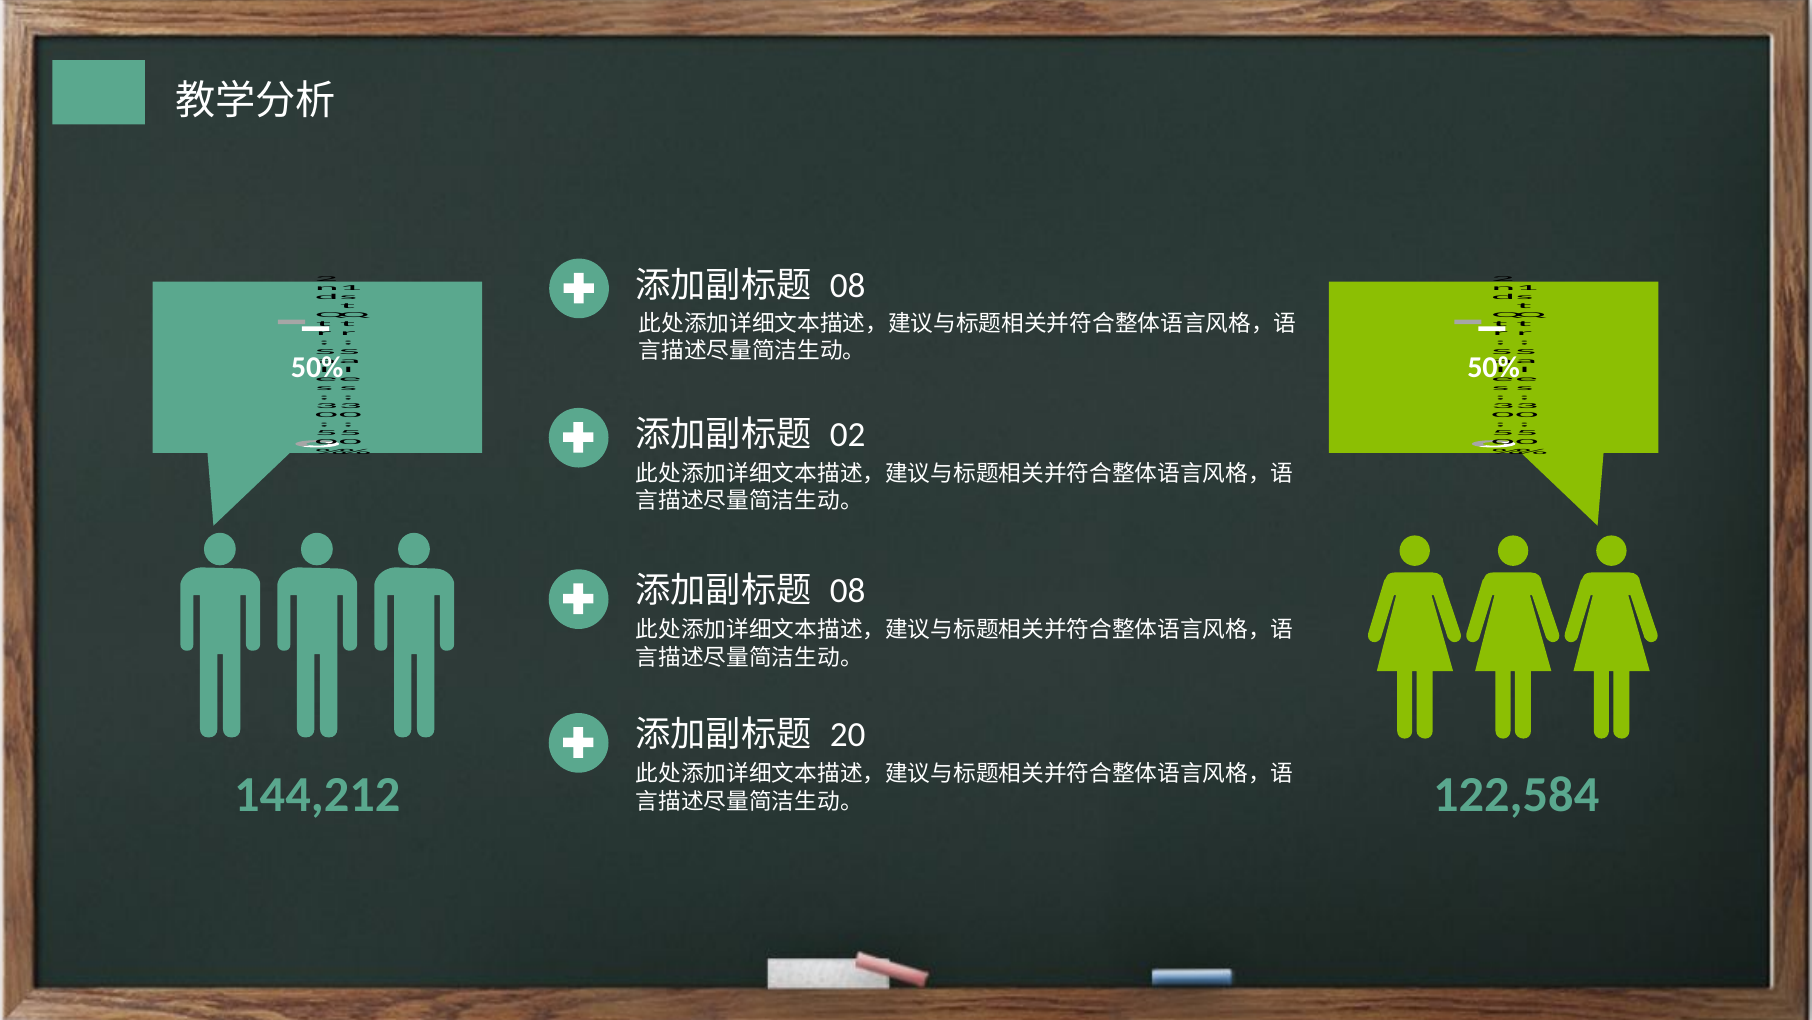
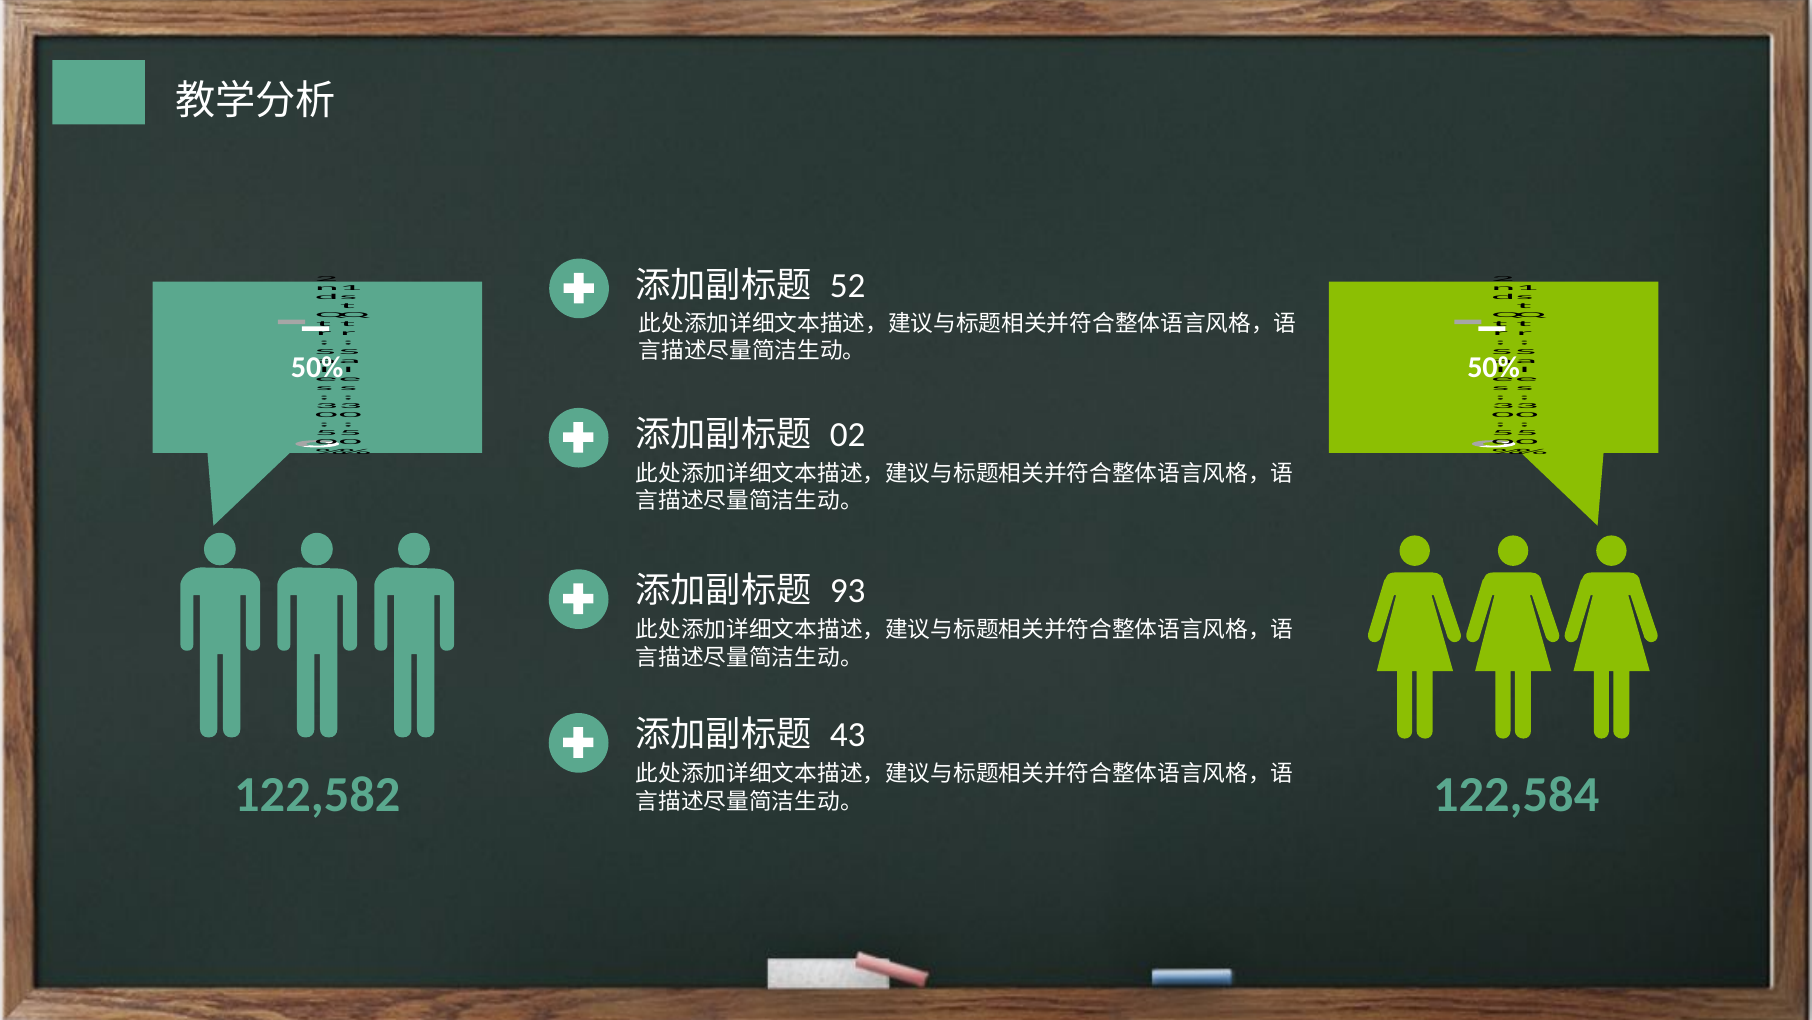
08 at (848, 285): 08 -> 52
08 at (848, 591): 08 -> 93
20: 20 -> 43
144,212: 144,212 -> 122,582
